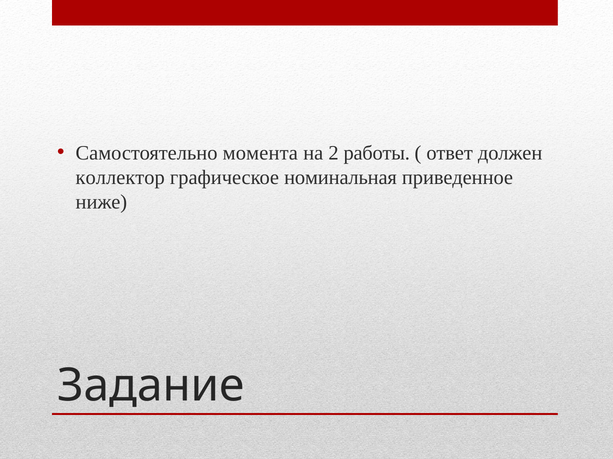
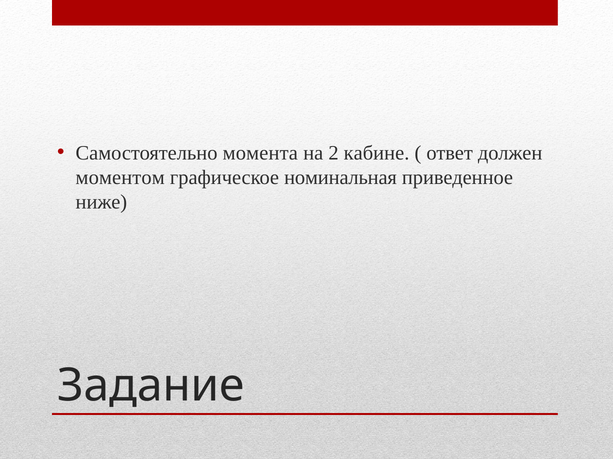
работы: работы -> кабине
коллектор: коллектор -> моментом
